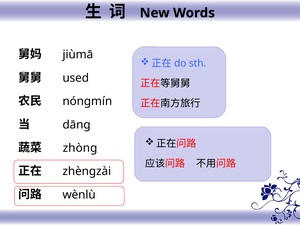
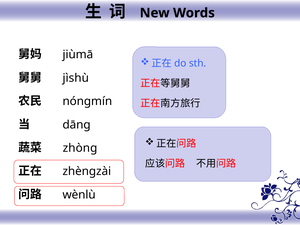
used: used -> jìshù
